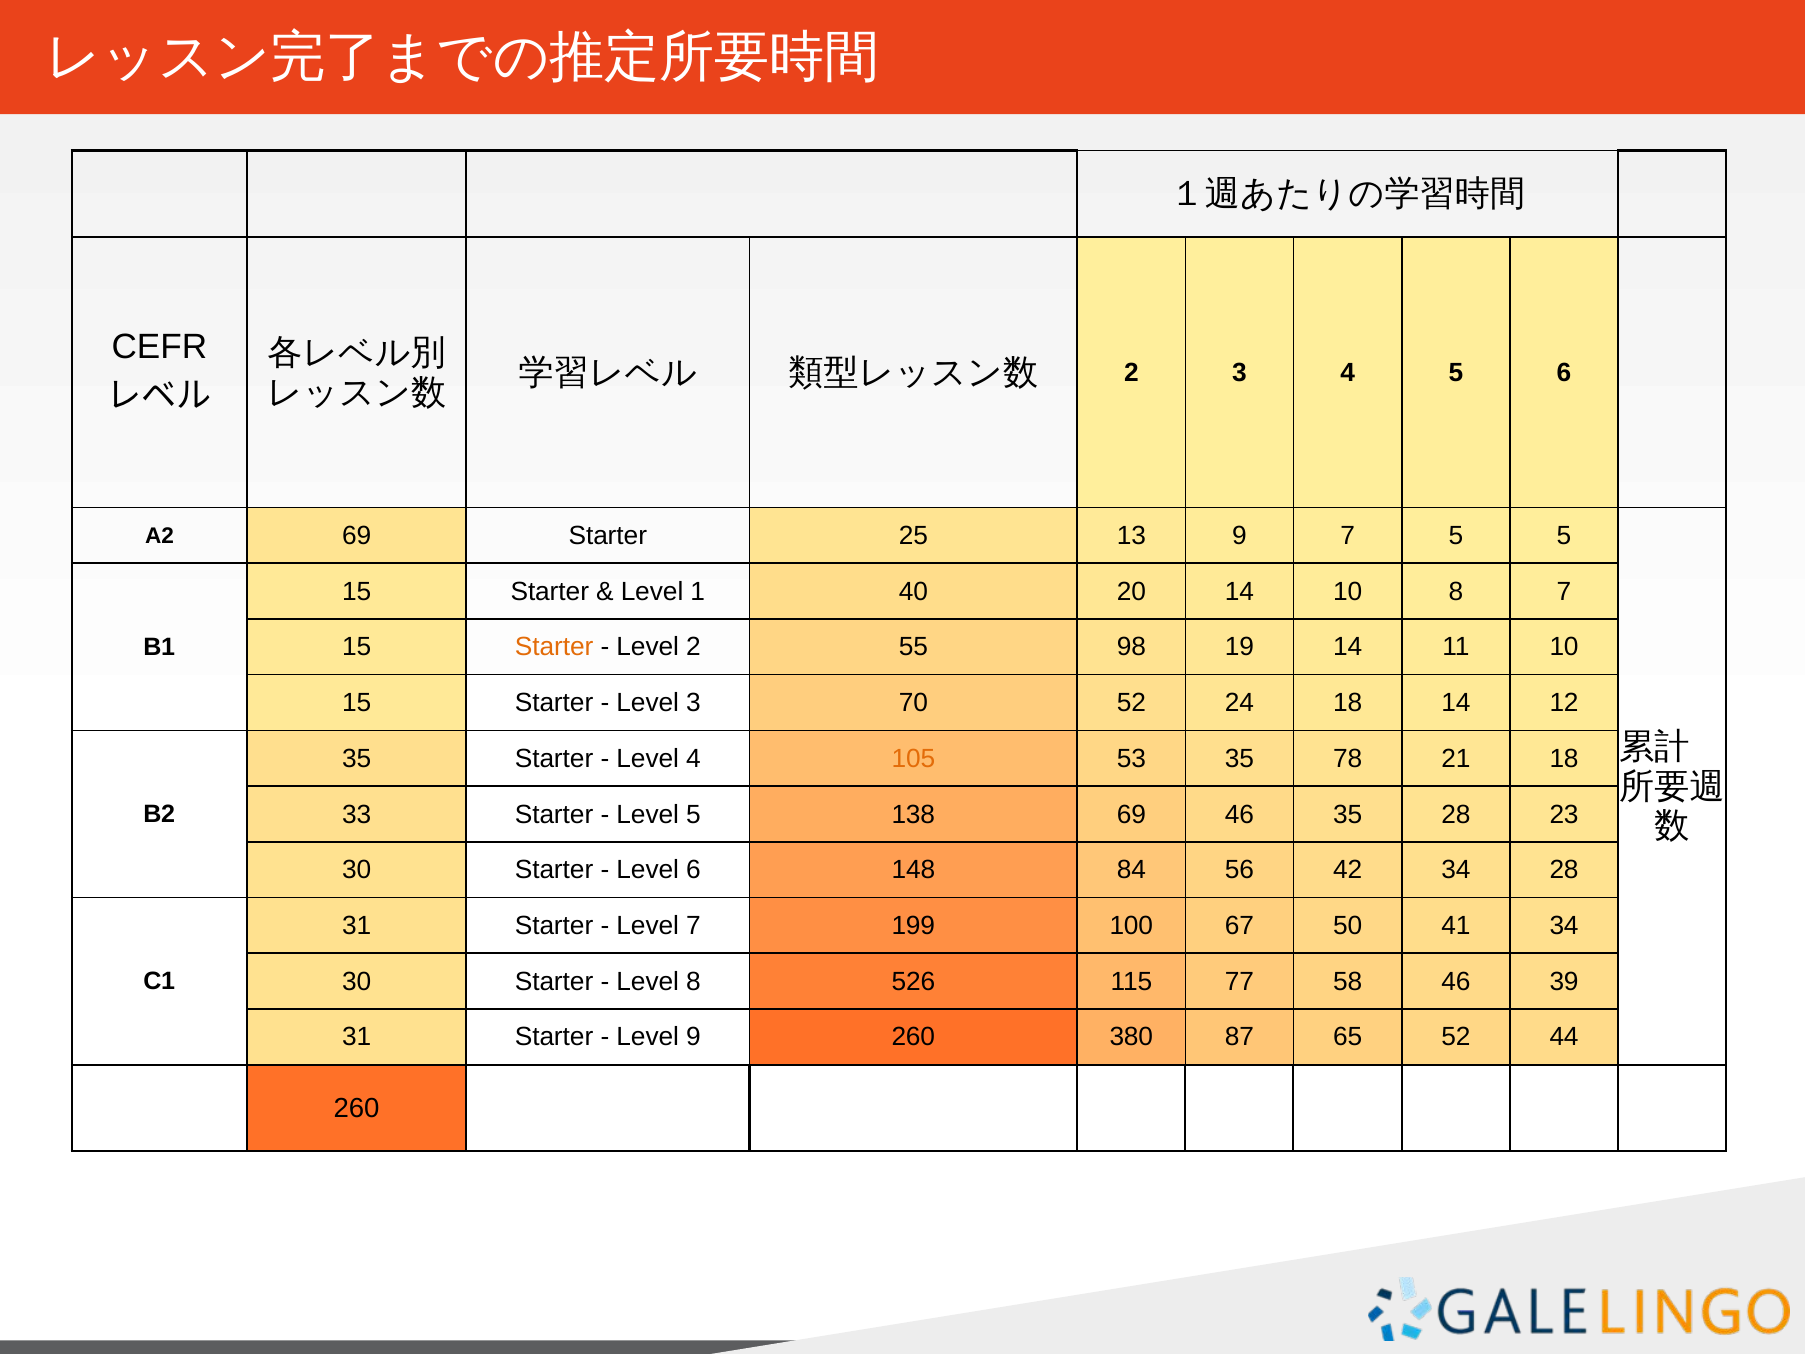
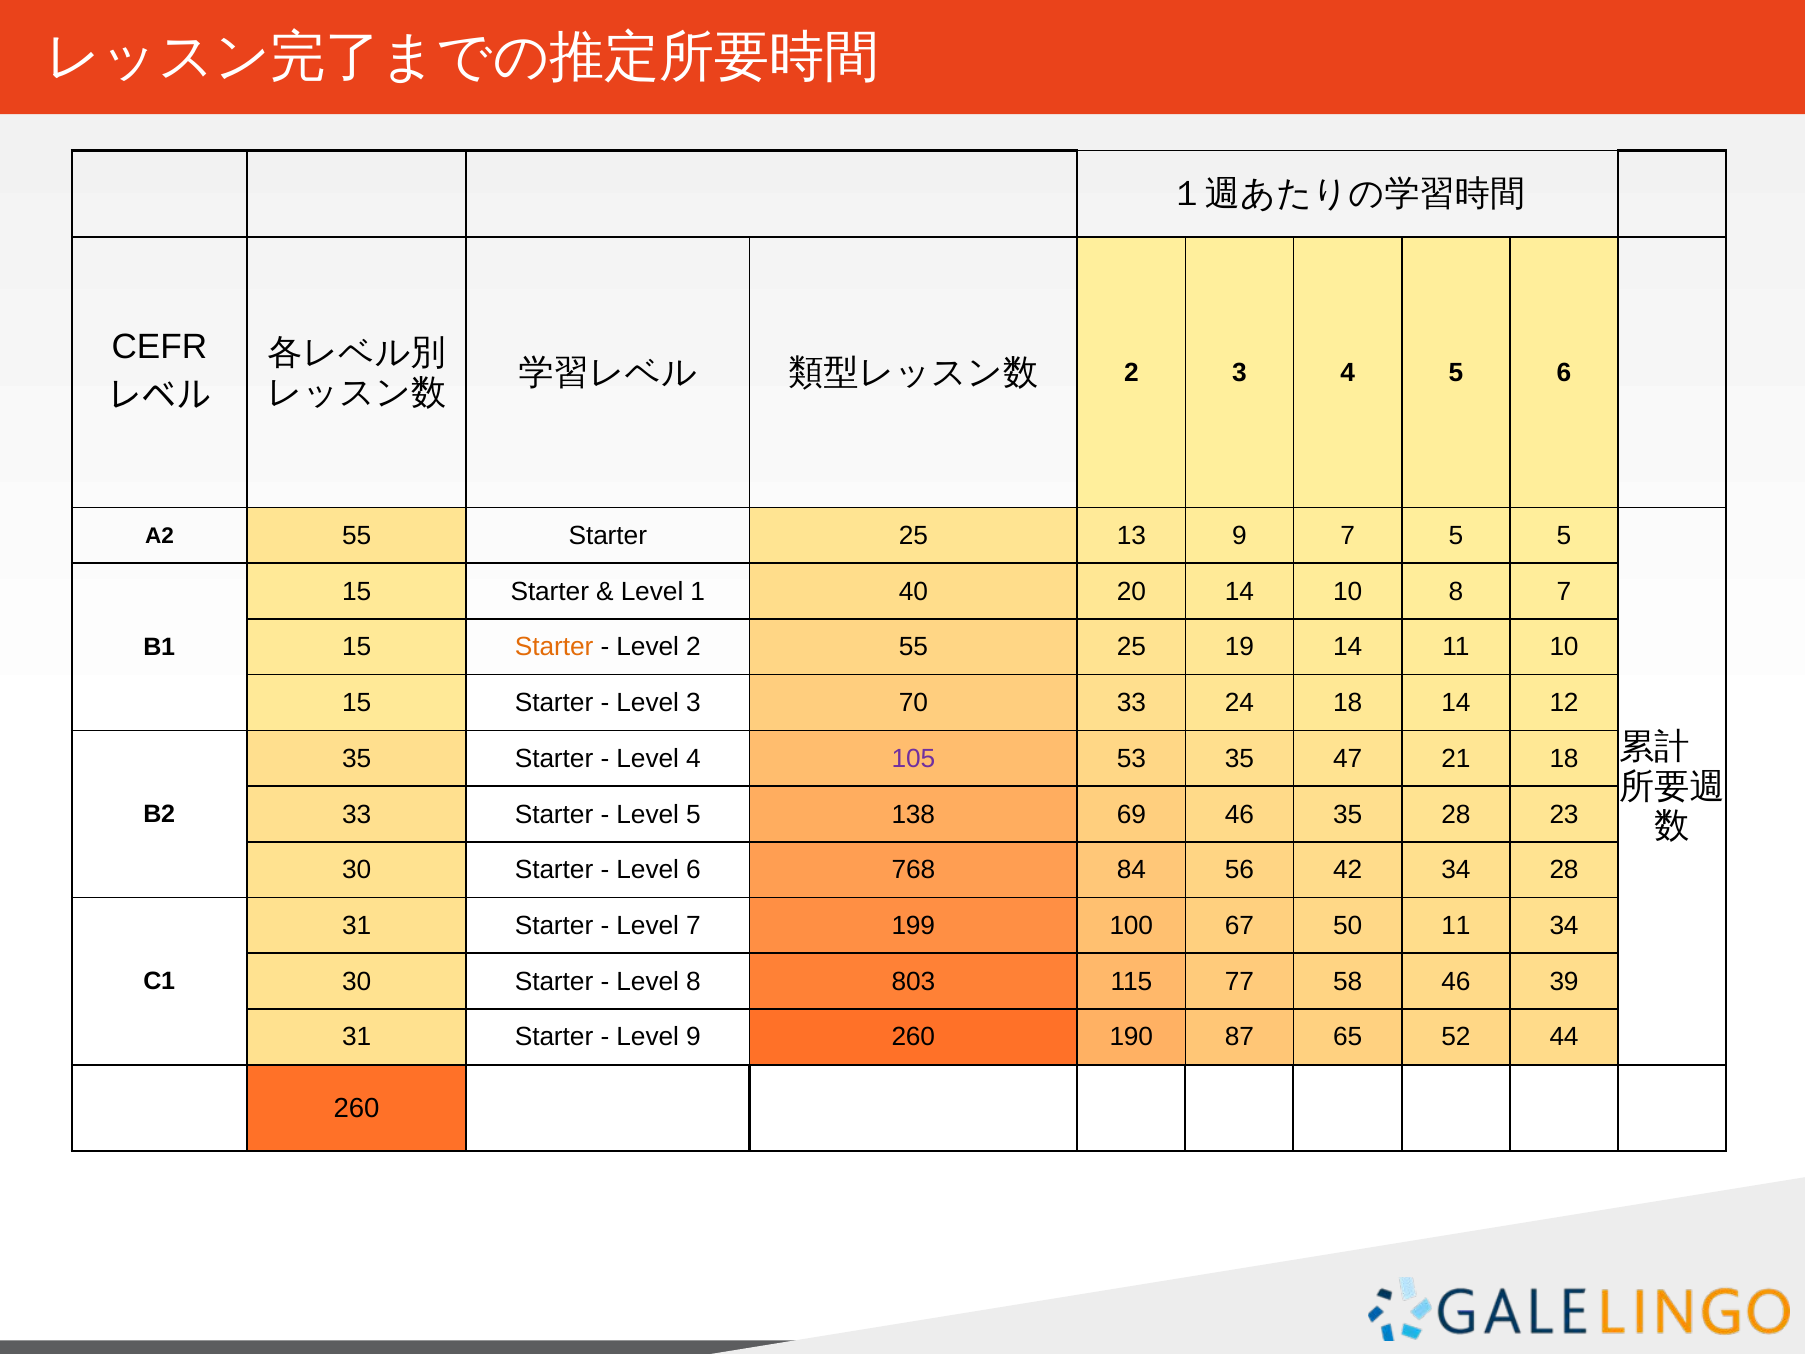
A2 69: 69 -> 55
55 98: 98 -> 25
70 52: 52 -> 33
105 colour: orange -> purple
78: 78 -> 47
148: 148 -> 768
50 41: 41 -> 11
526: 526 -> 803
380: 380 -> 190
